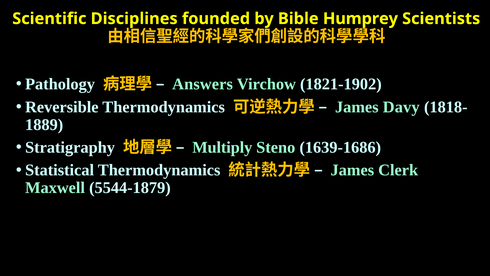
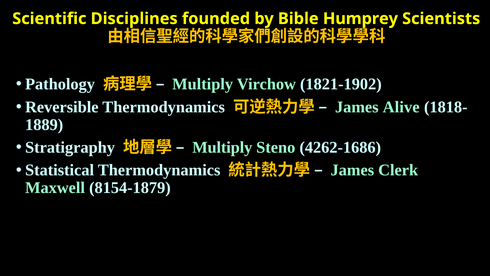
Answers at (203, 84): Answers -> Multiply
Davy: Davy -> Alive
1639-1686: 1639-1686 -> 4262-1686
5544-1879: 5544-1879 -> 8154-1879
